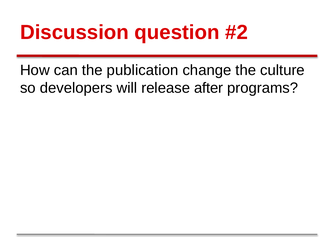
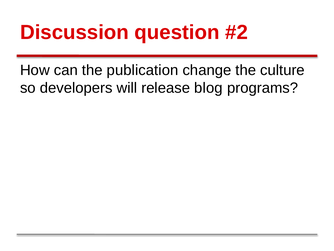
after: after -> blog
